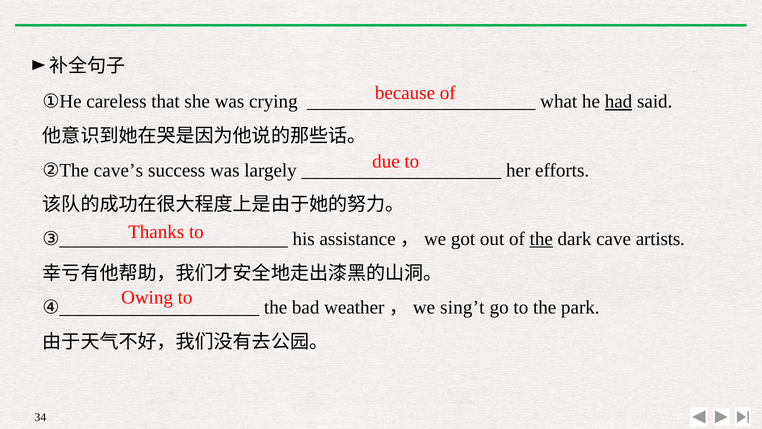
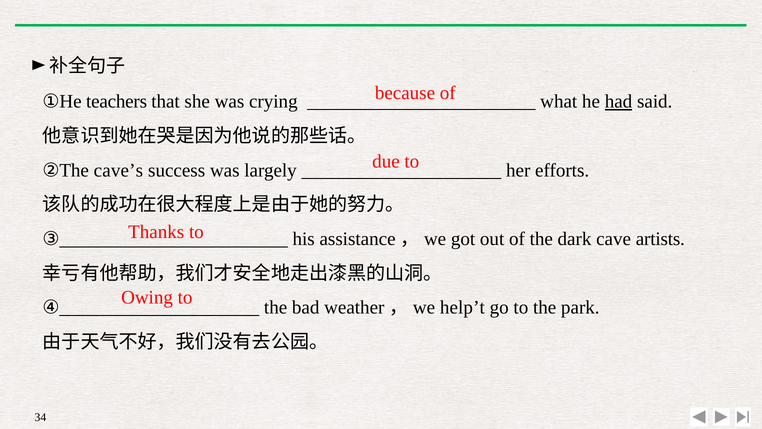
careless: careless -> teachers
the at (541, 239) underline: present -> none
sing’t: sing’t -> help’t
